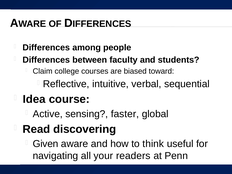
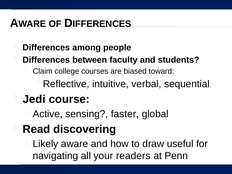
Idea: Idea -> Jedi
Given: Given -> Likely
think: think -> draw
